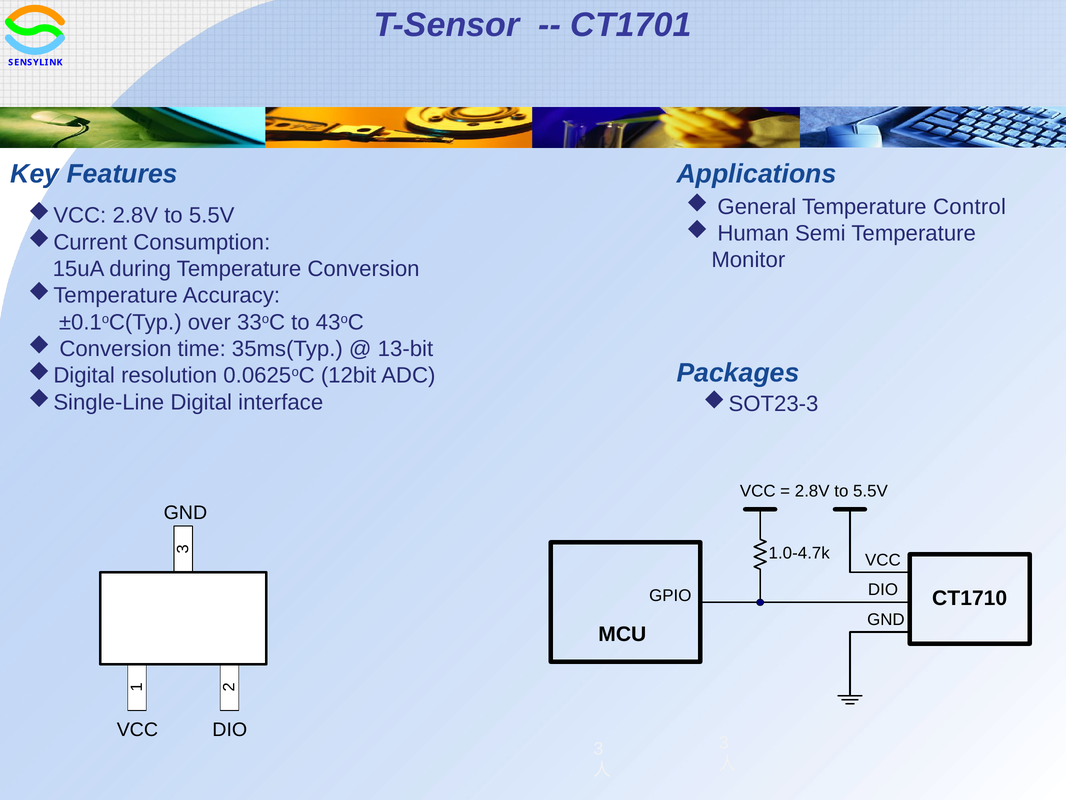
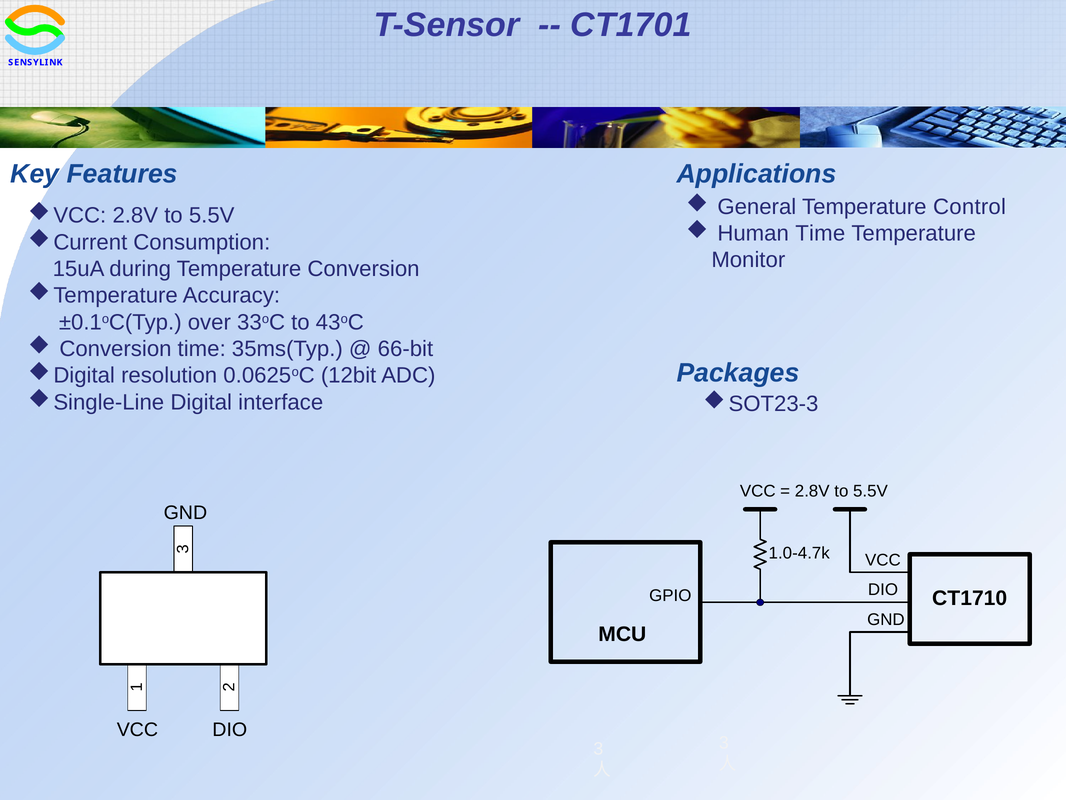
Human Semi: Semi -> Time
13-bit: 13-bit -> 66-bit
